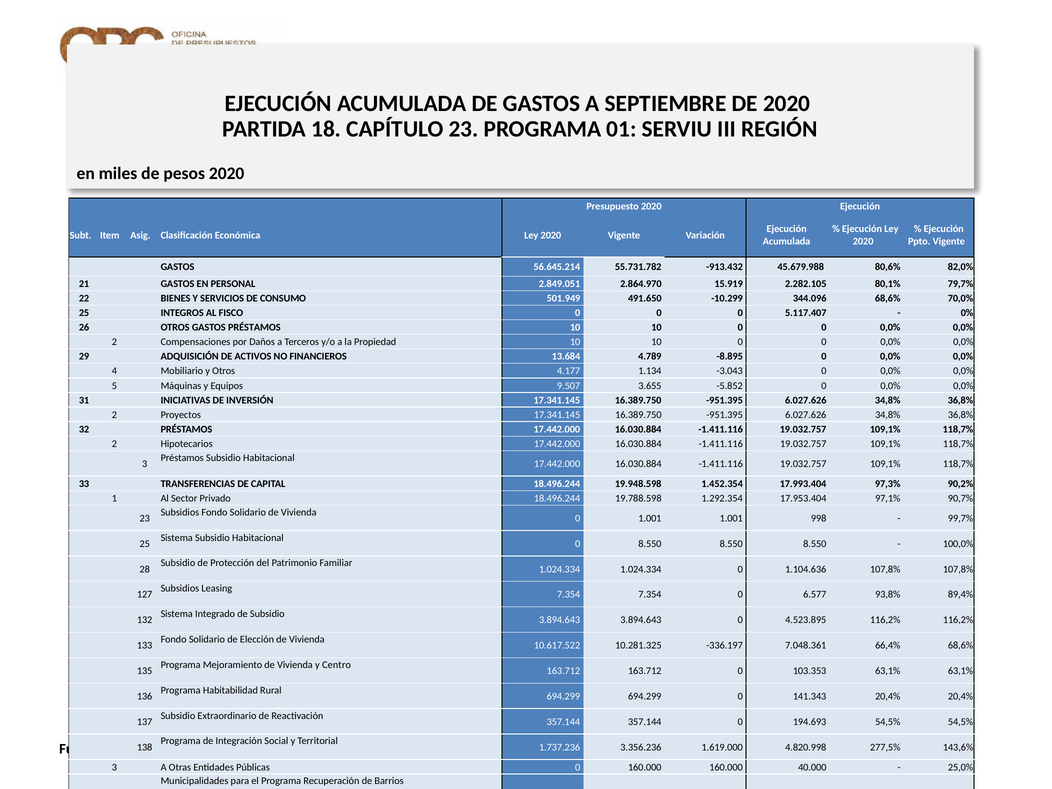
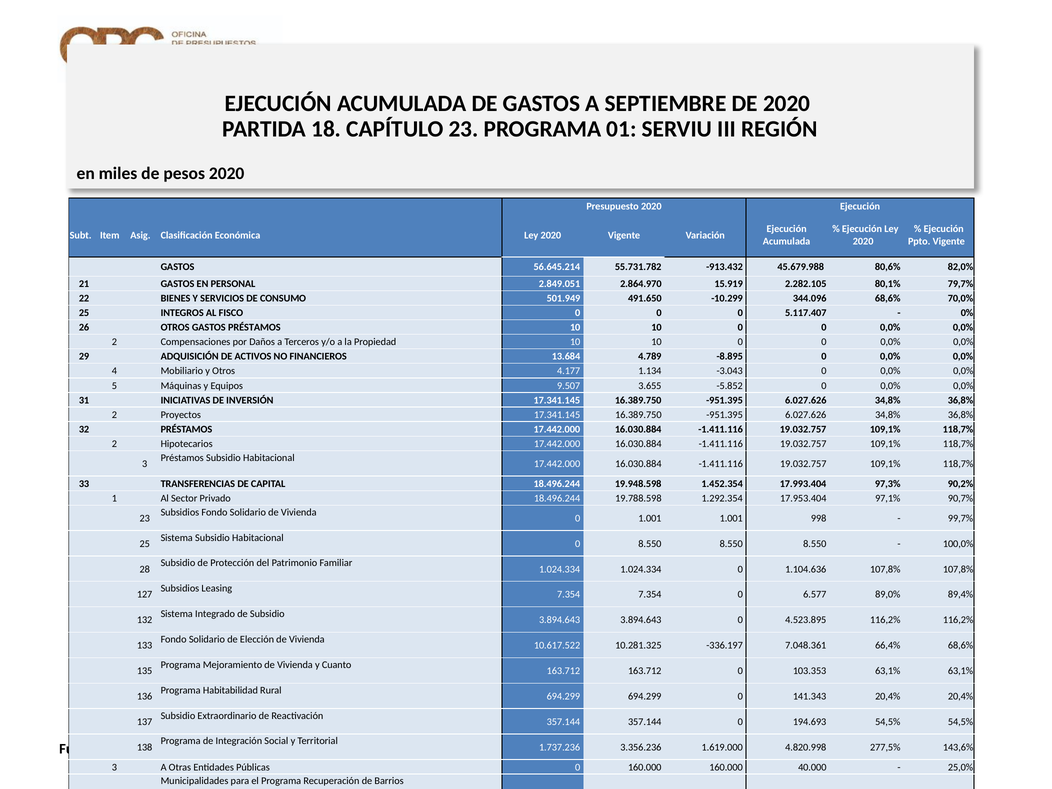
93,8%: 93,8% -> 89,0%
y Centro: Centro -> Cuanto
